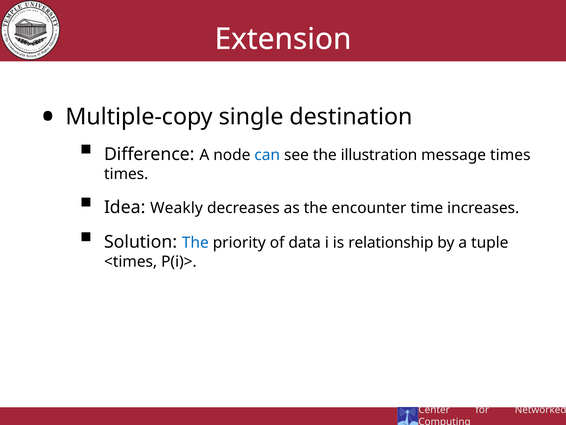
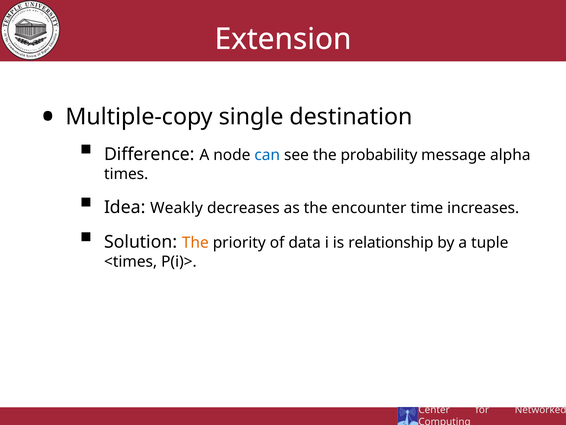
illustration: illustration -> probability
message times: times -> alpha
The at (195, 242) colour: blue -> orange
